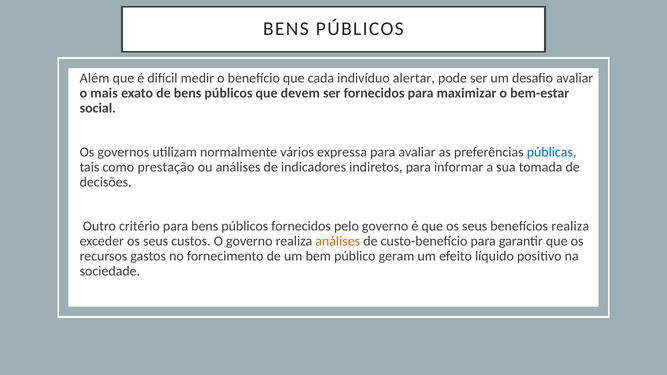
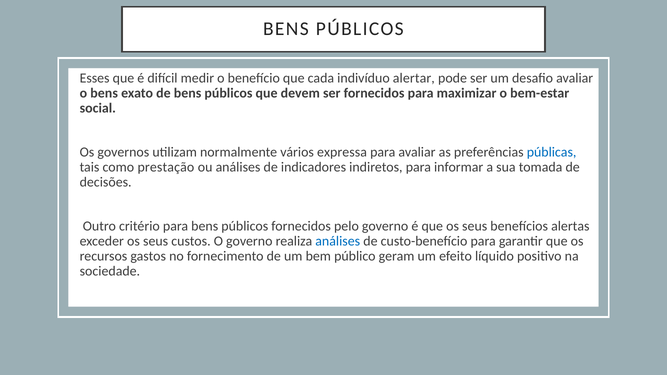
Além: Além -> Esses
o mais: mais -> bens
benefícios realiza: realiza -> alertas
análises at (338, 241) colour: orange -> blue
